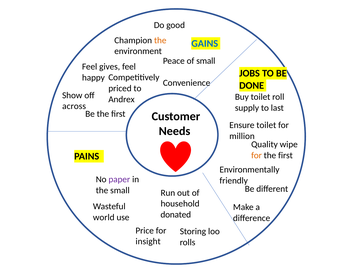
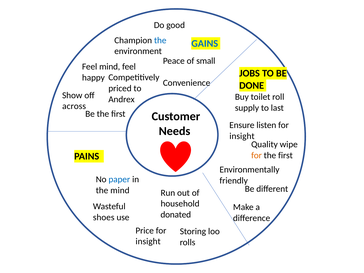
the at (160, 40) colour: orange -> blue
Feel gives: gives -> mind
Ensure toilet: toilet -> listen
million at (242, 136): million -> insight
paper colour: purple -> blue
the small: small -> mind
world: world -> shoes
